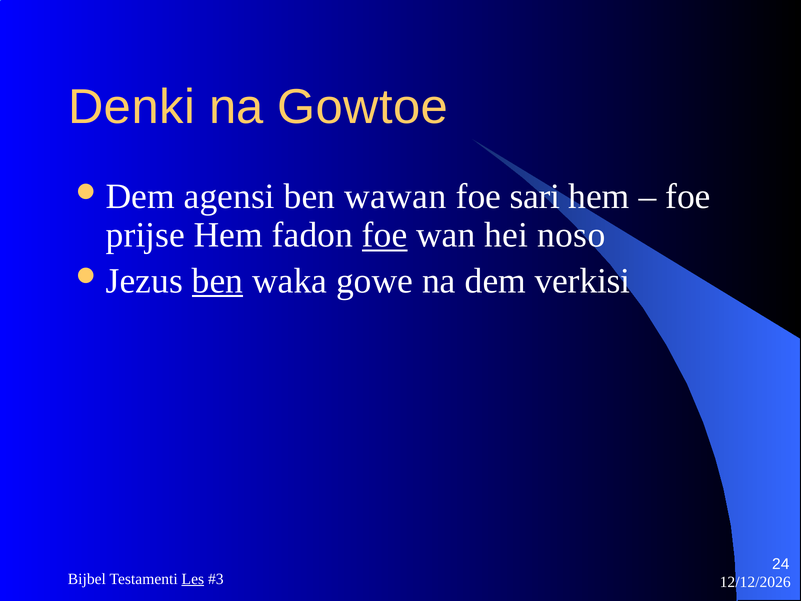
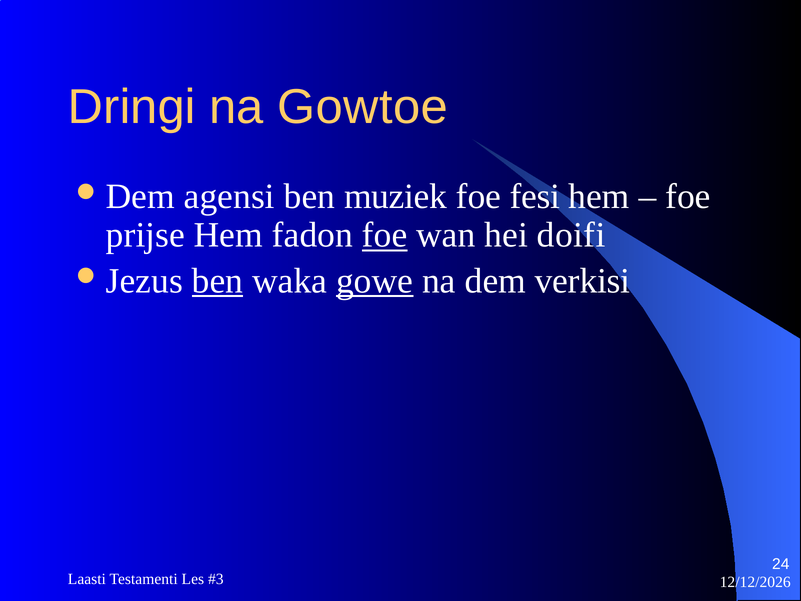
Denki: Denki -> Dringi
wawan: wawan -> muziek
sari: sari -> fesi
noso: noso -> doifi
gowe underline: none -> present
Bijbel: Bijbel -> Laasti
Les underline: present -> none
